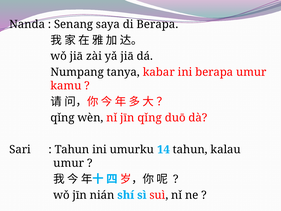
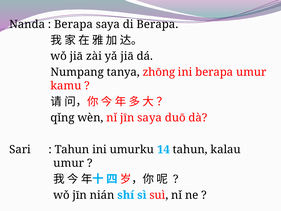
Senang at (74, 24): Senang -> Berapa
kabar: kabar -> zhōng
jīn qǐng: qǐng -> saya
